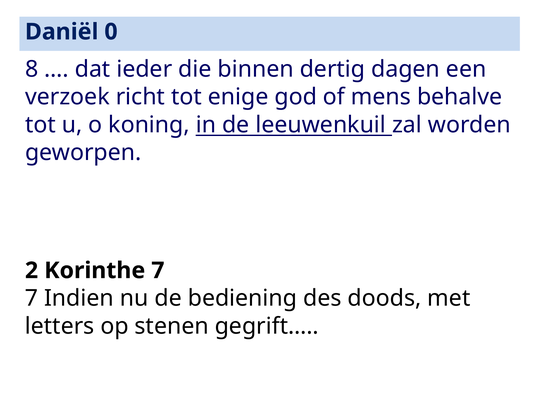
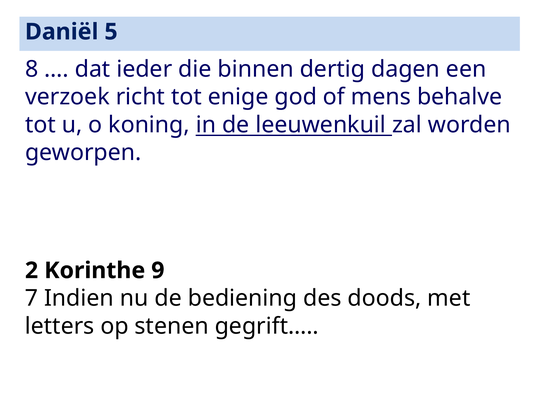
0: 0 -> 5
Korinthe 7: 7 -> 9
